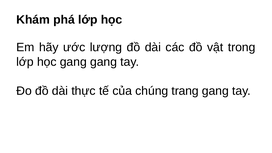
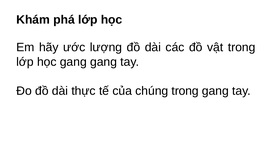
chúng trang: trang -> trong
